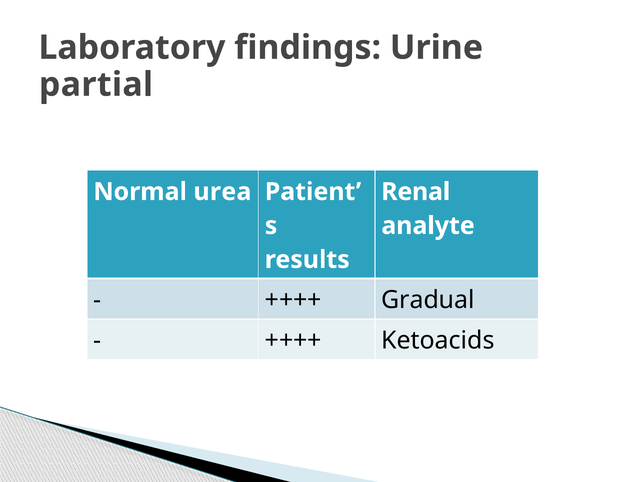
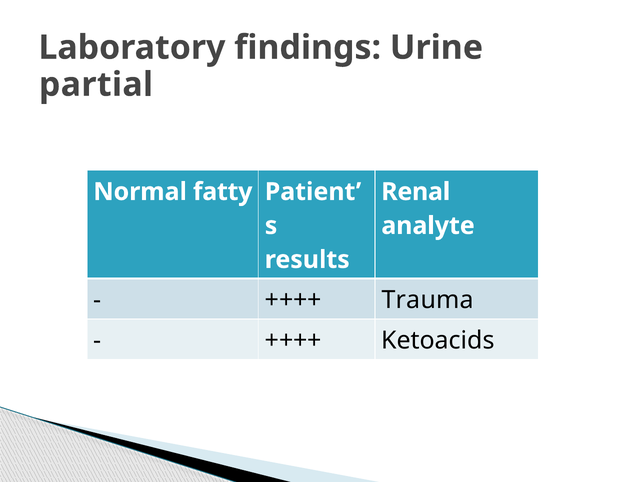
urea: urea -> fatty
Gradual: Gradual -> Trauma
